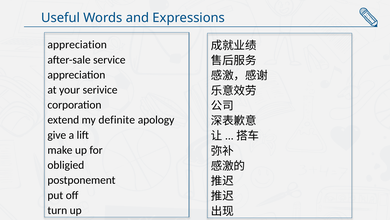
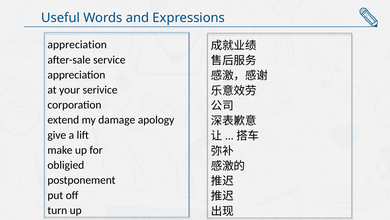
definite: definite -> damage
